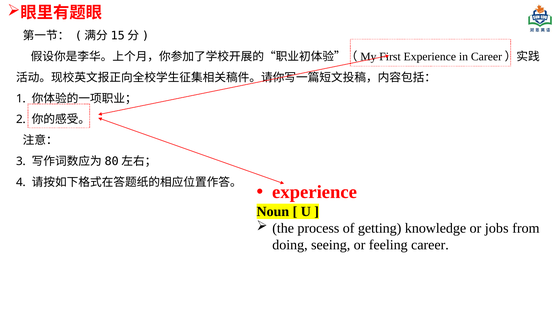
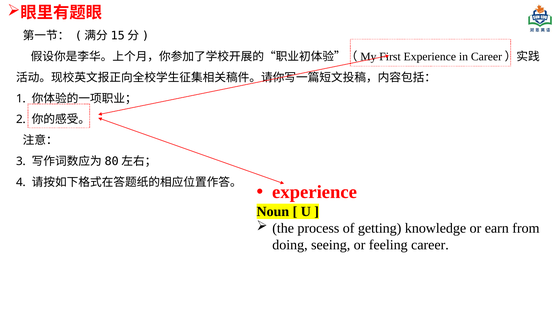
jobs: jobs -> earn
